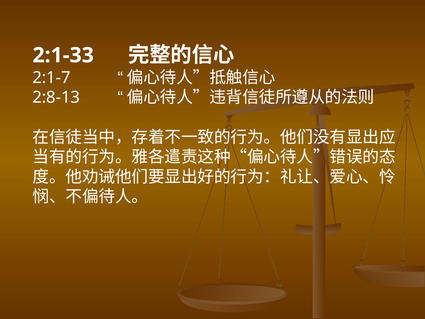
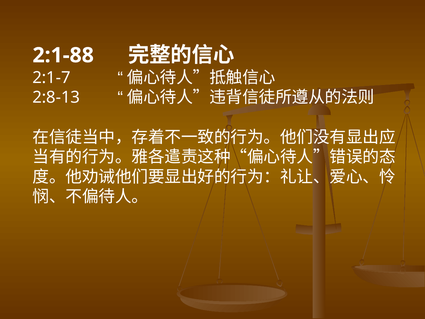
2:1-33: 2:1-33 -> 2:1-88
